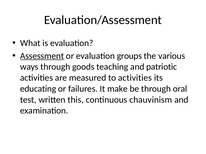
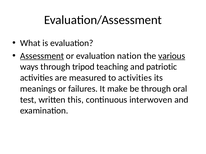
groups: groups -> nation
various underline: none -> present
goods: goods -> tripod
educating: educating -> meanings
chauvinism: chauvinism -> interwoven
